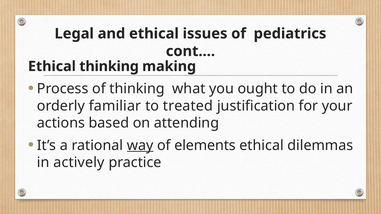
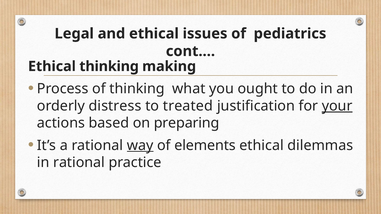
familiar: familiar -> distress
your underline: none -> present
attending: attending -> preparing
in actively: actively -> rational
